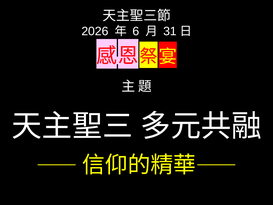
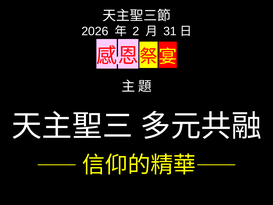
6: 6 -> 2
